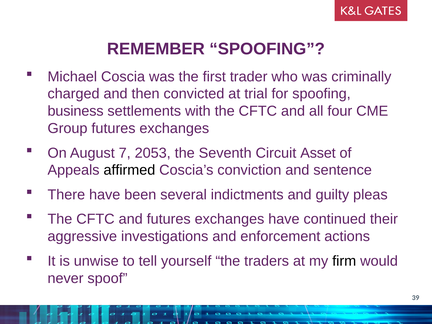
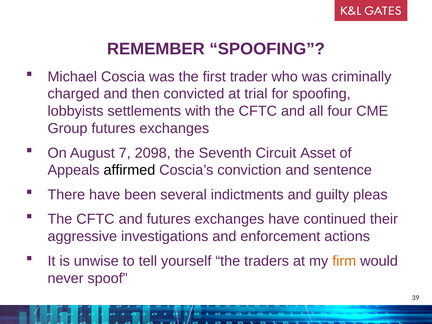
business: business -> lobbyists
2053: 2053 -> 2098
firm colour: black -> orange
